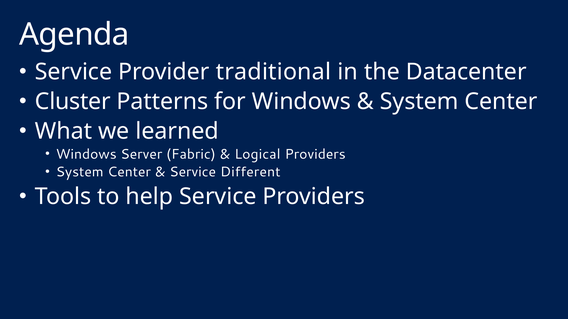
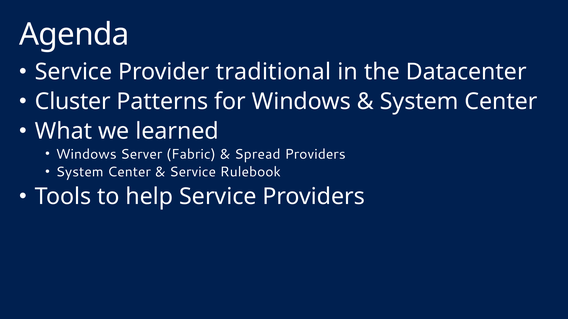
Logical: Logical -> Spread
Different: Different -> Rulebook
